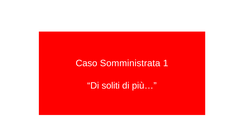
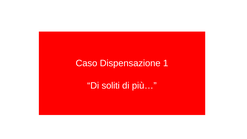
Somministrata: Somministrata -> Dispensazione
